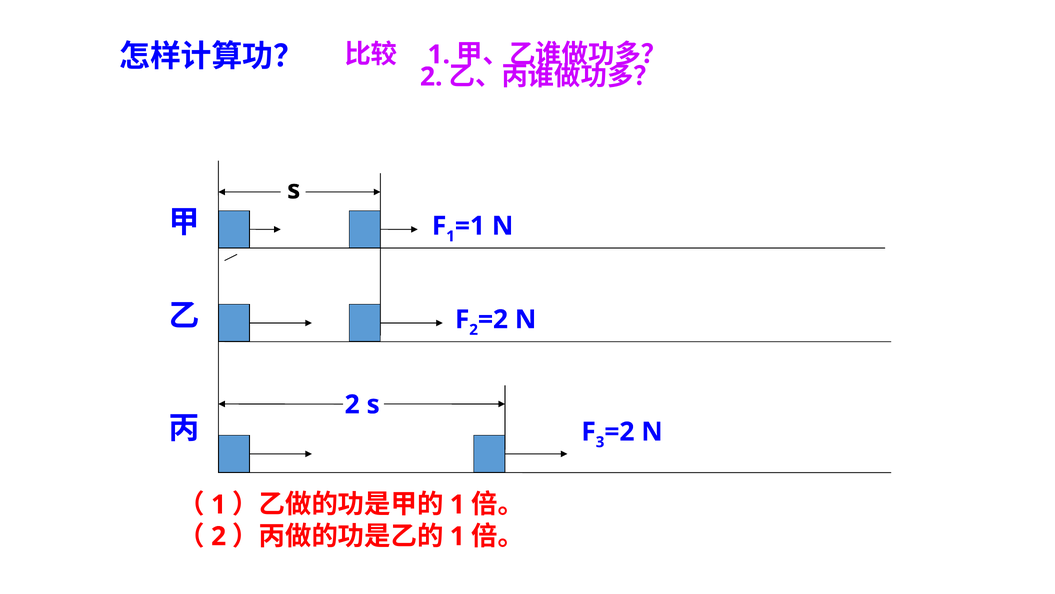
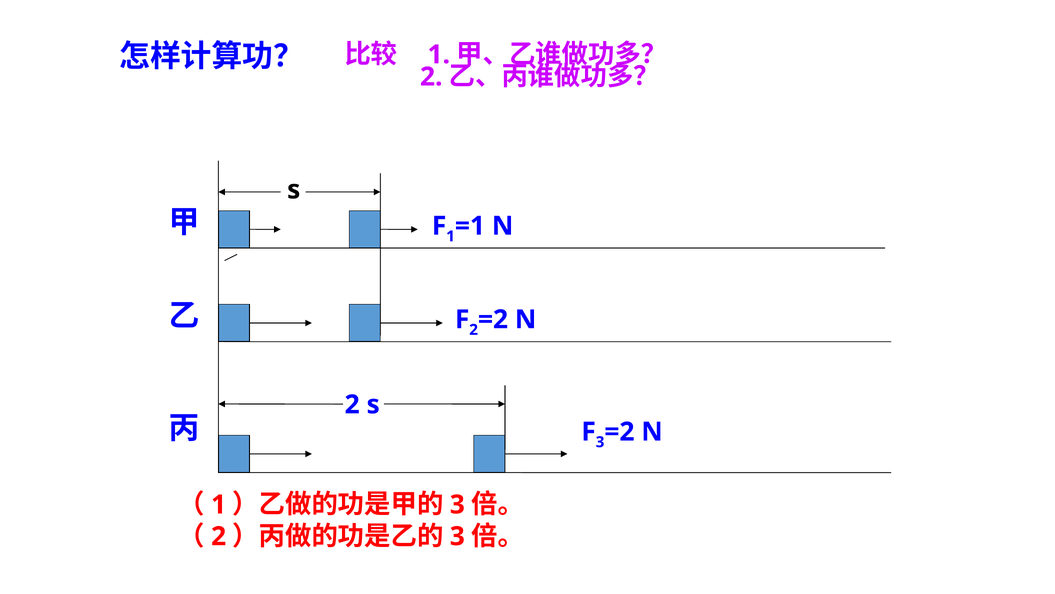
1 at (457, 504): 1 -> 3
1 at (457, 536): 1 -> 3
